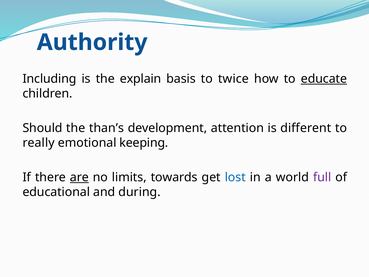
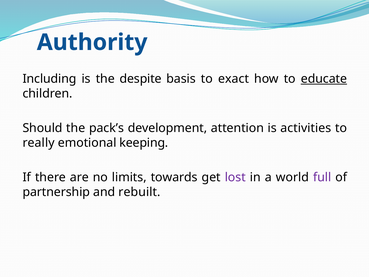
explain: explain -> despite
twice: twice -> exact
than’s: than’s -> pack’s
different: different -> activities
are underline: present -> none
lost colour: blue -> purple
educational: educational -> partnership
during: during -> rebuilt
